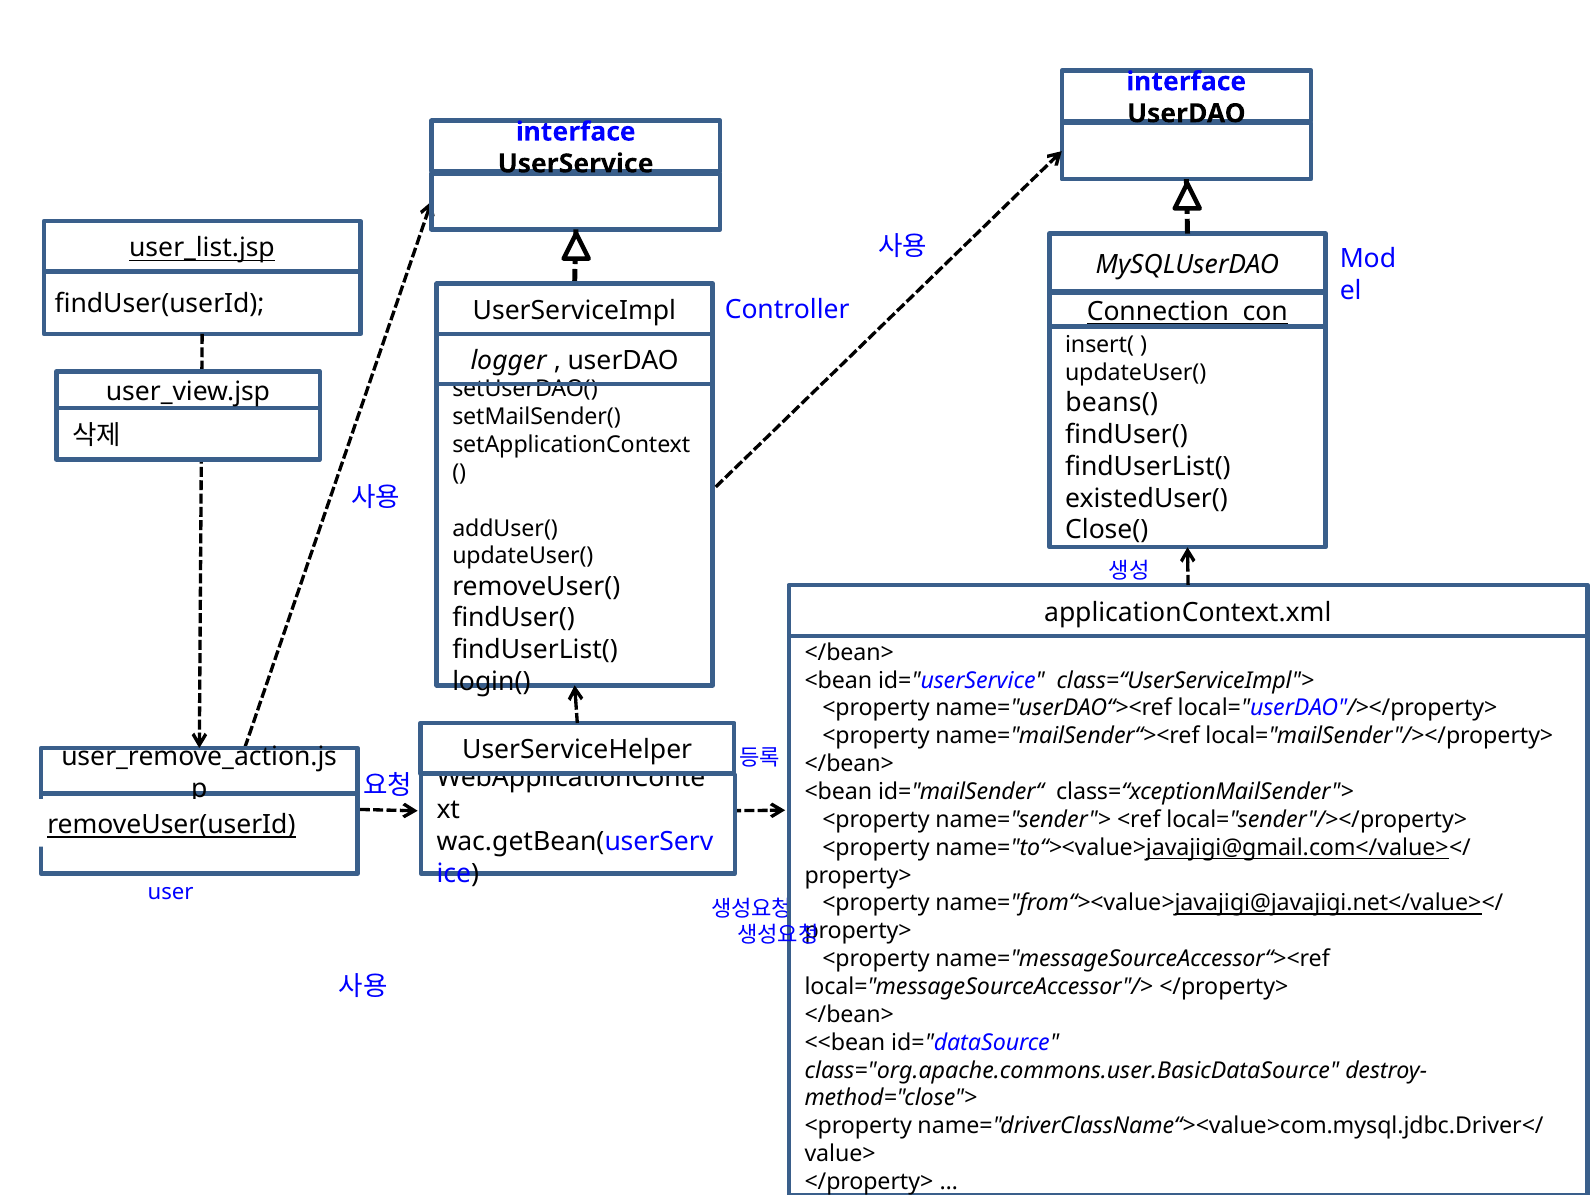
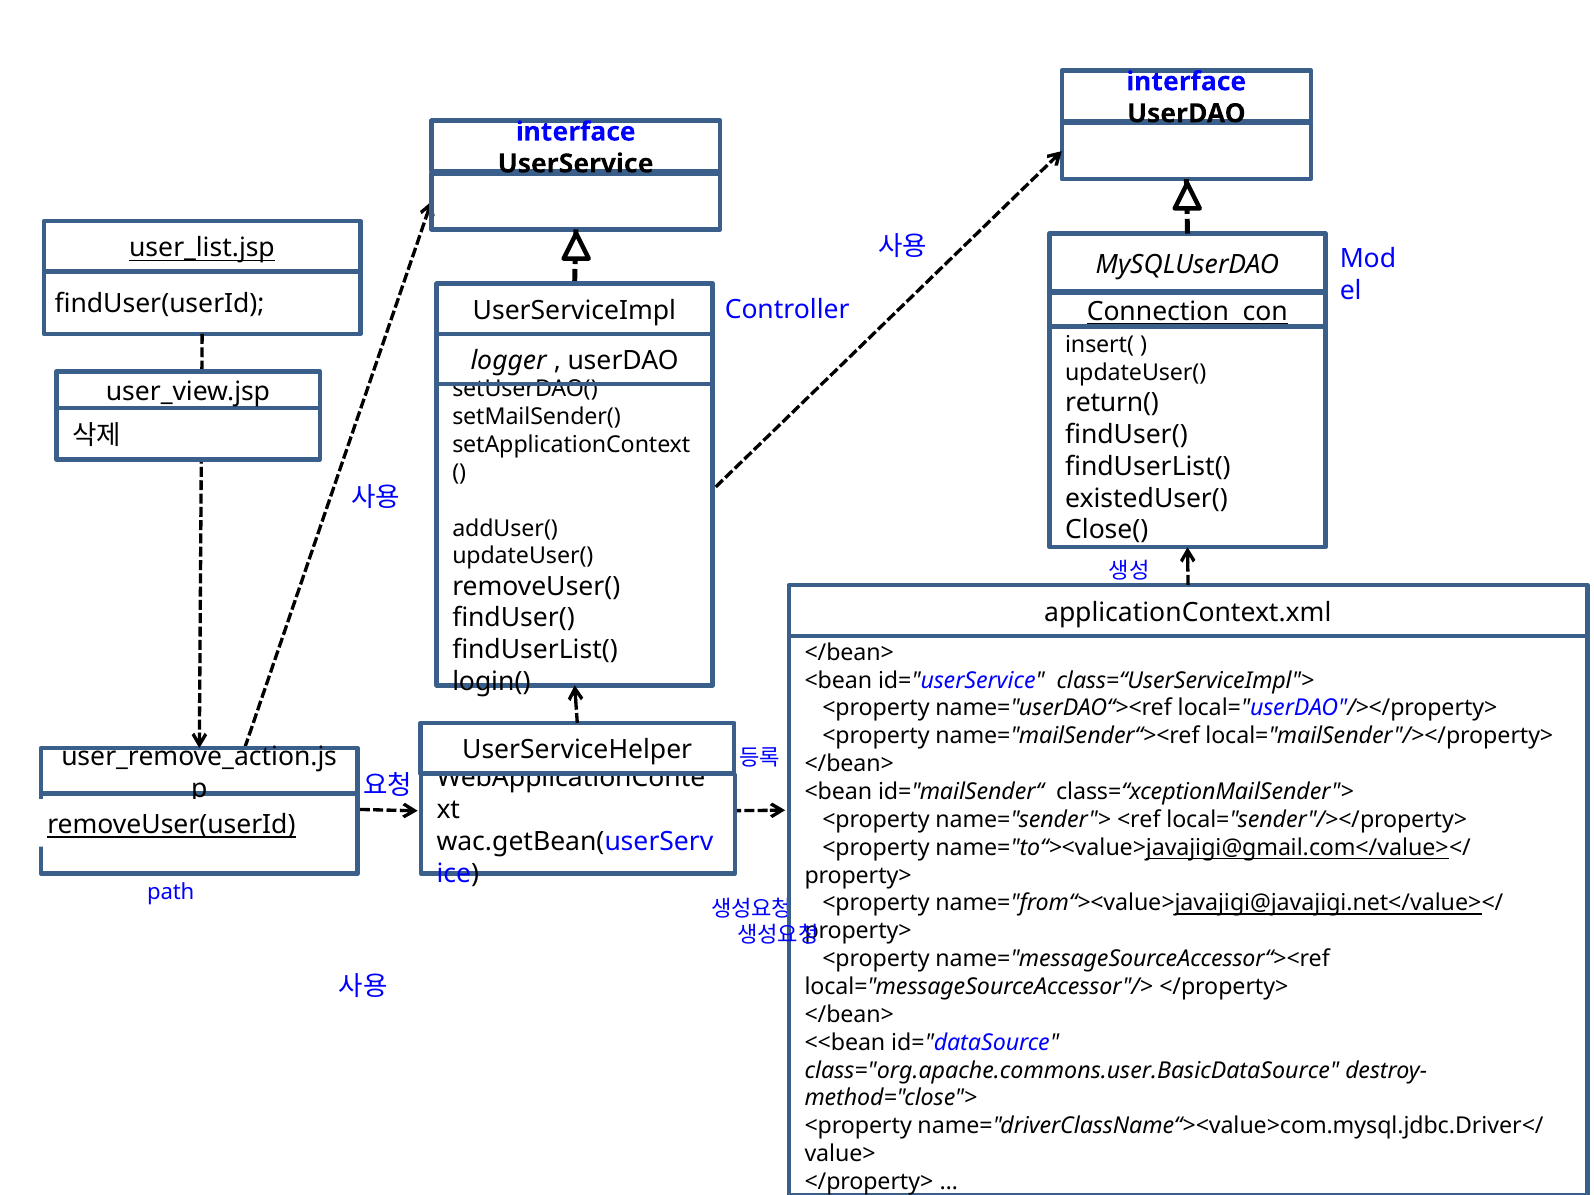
beans(: beans( -> return(
user: user -> path
